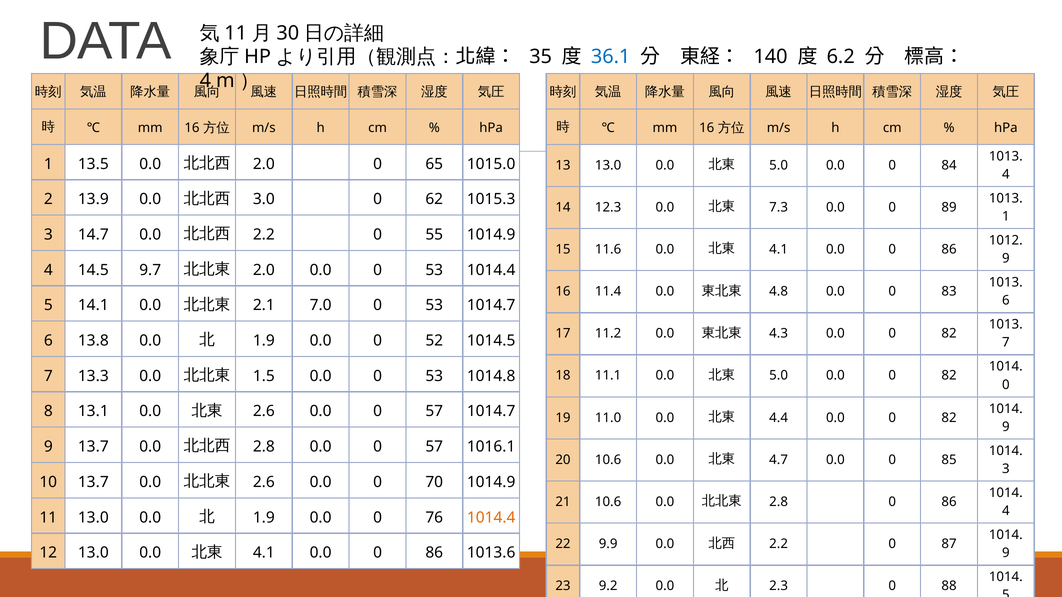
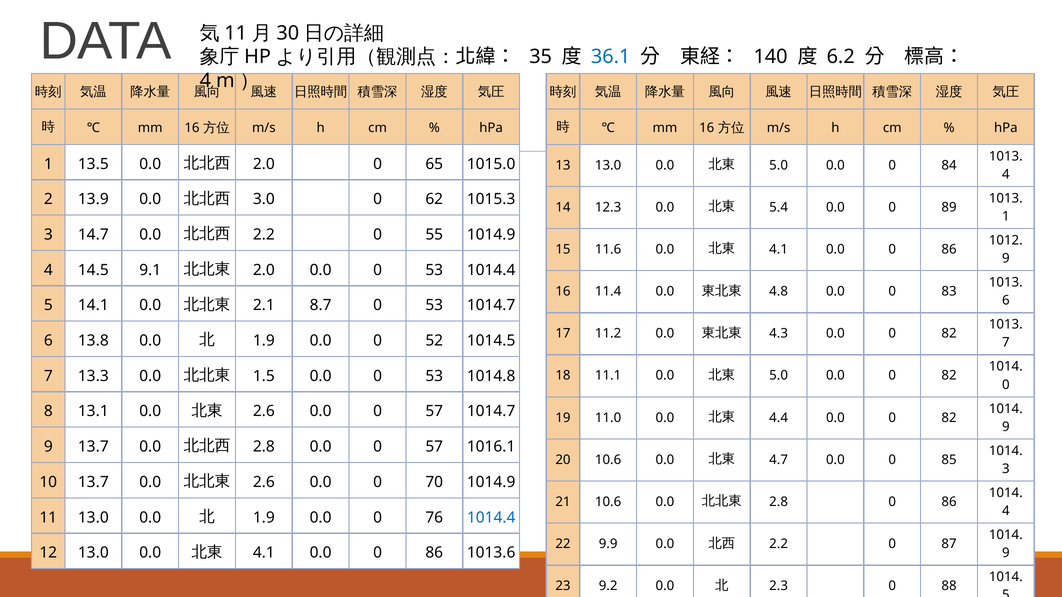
7.3: 7.3 -> 5.4
9.7: 9.7 -> 9.1
7.0: 7.0 -> 8.7
1014.4 at (491, 518) colour: orange -> blue
